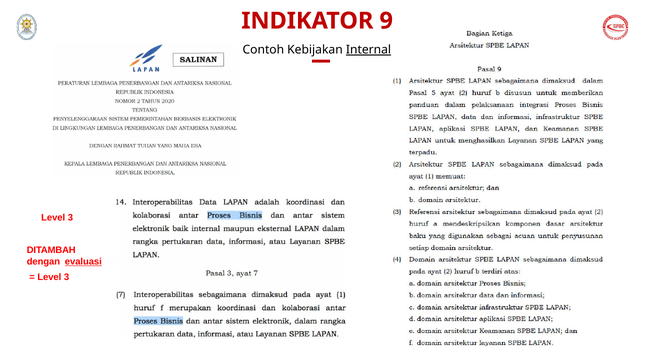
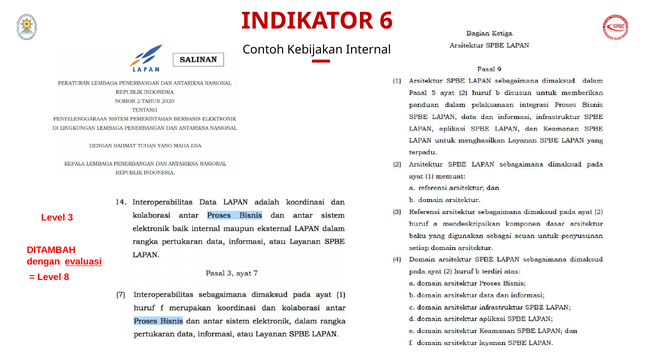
9: 9 -> 6
Internal underline: present -> none
3 at (67, 277): 3 -> 8
